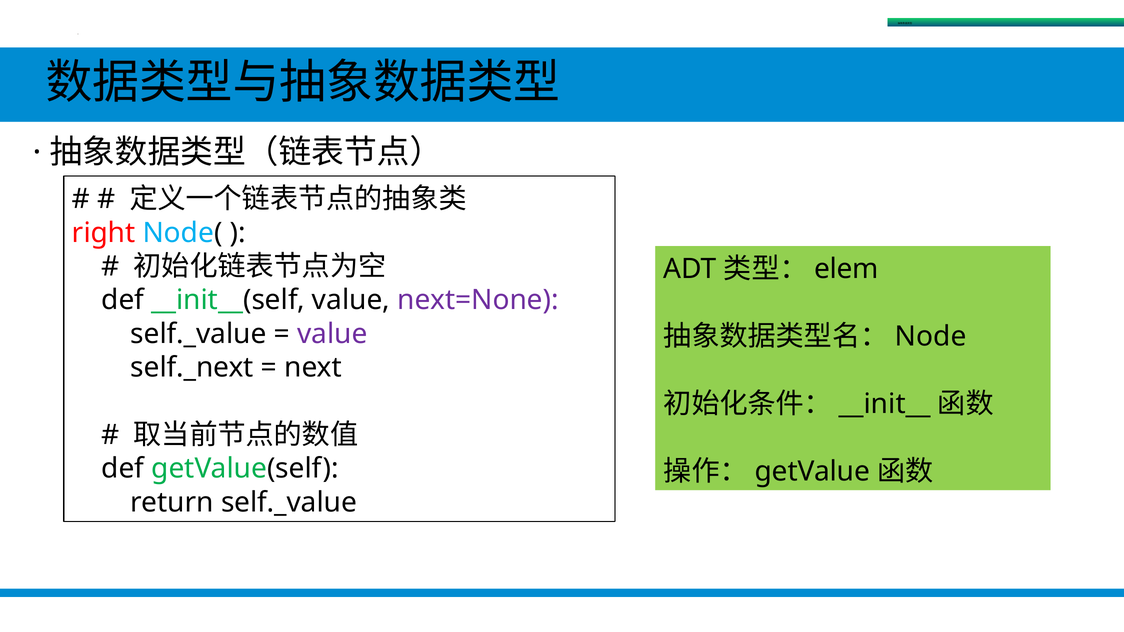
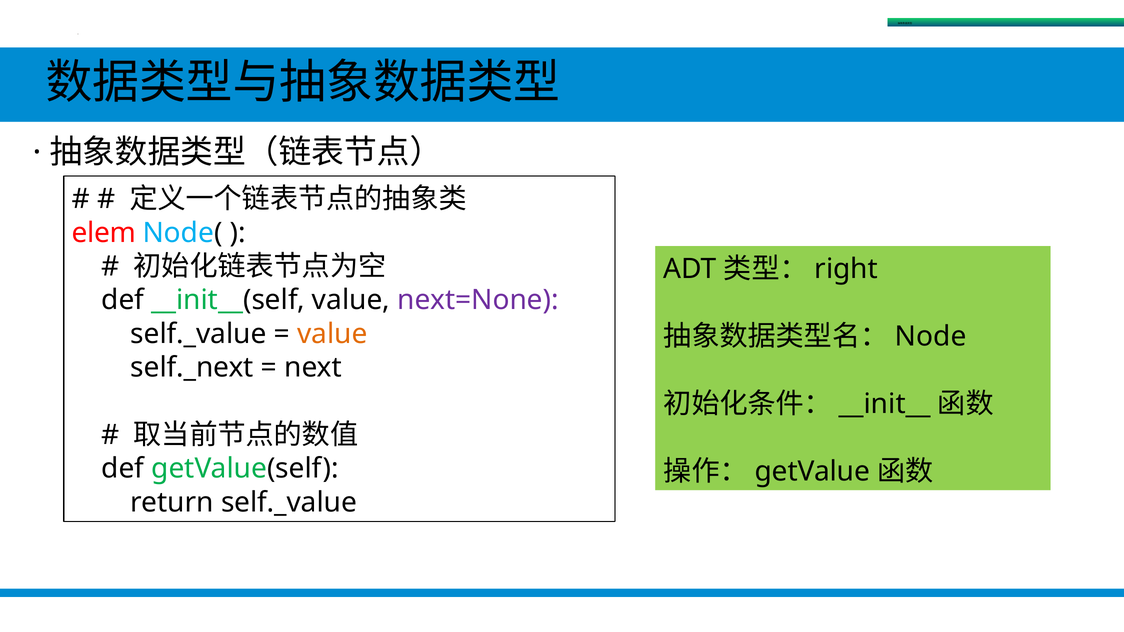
right: right -> elem
elem: elem -> right
value at (332, 334) colour: purple -> orange
